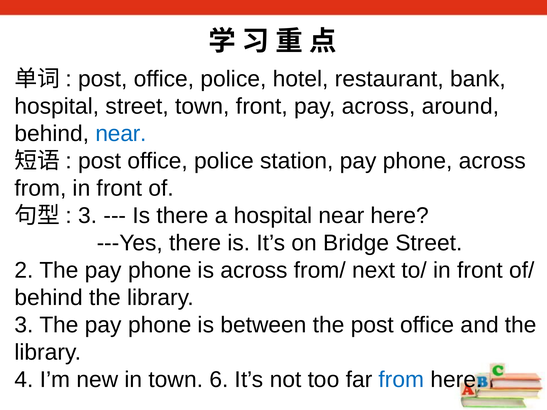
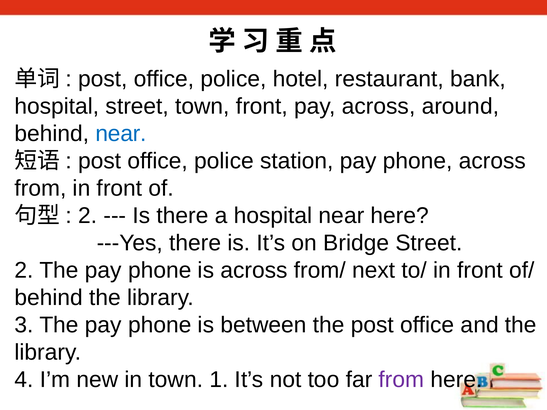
3 at (88, 216): 3 -> 2
6: 6 -> 1
from at (401, 380) colour: blue -> purple
